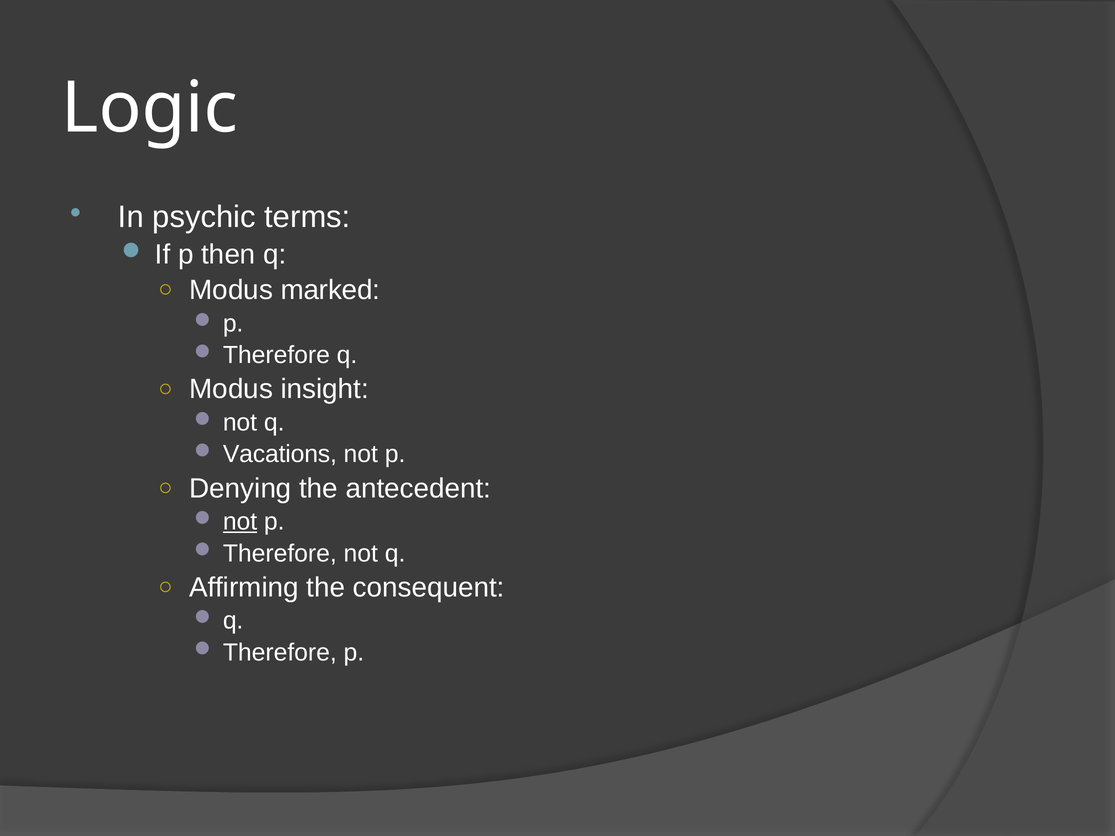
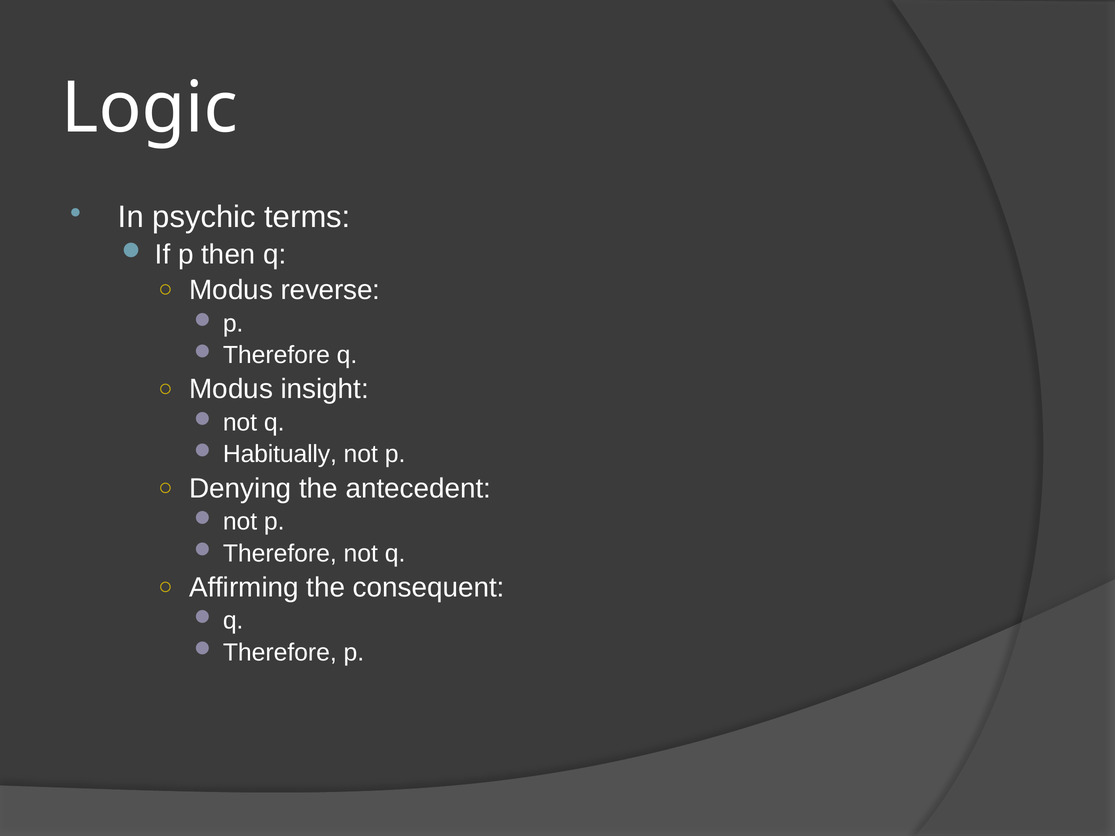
marked: marked -> reverse
Vacations: Vacations -> Habitually
not at (240, 522) underline: present -> none
